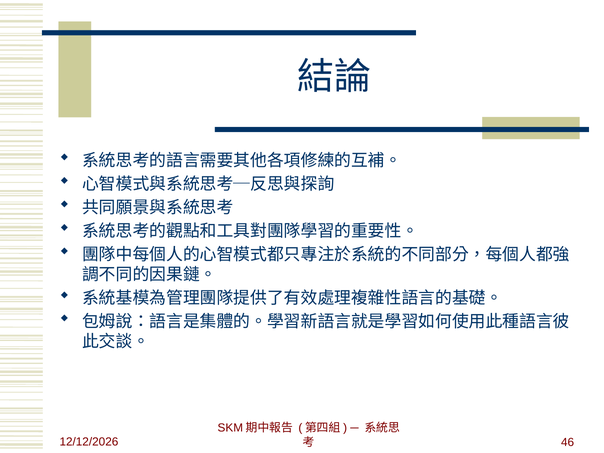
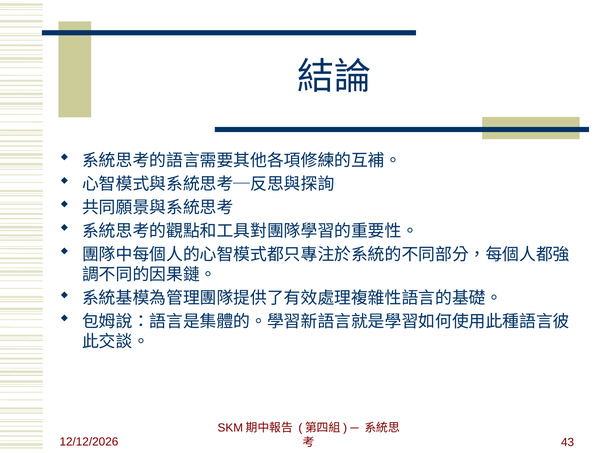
46: 46 -> 43
